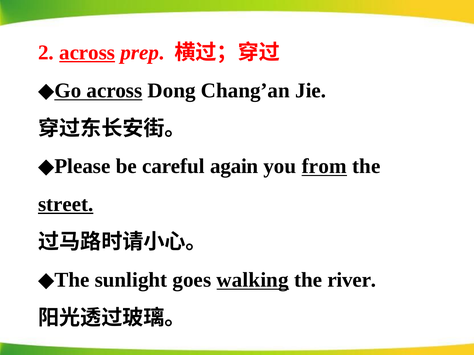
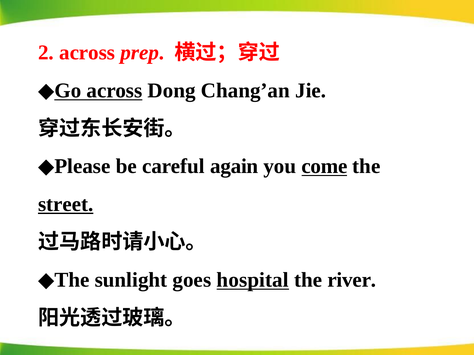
across at (87, 53) underline: present -> none
from: from -> come
walking: walking -> hospital
